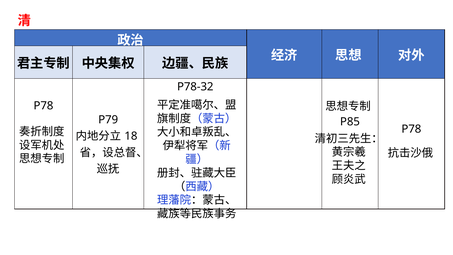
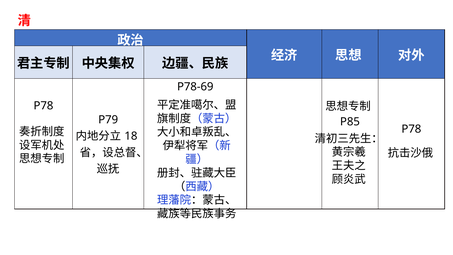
P78-32: P78-32 -> P78-69
